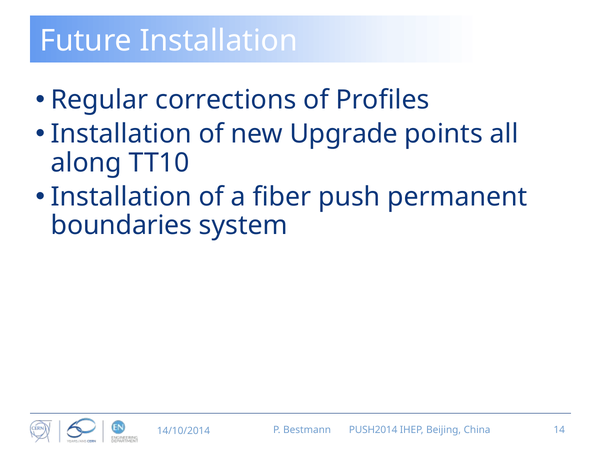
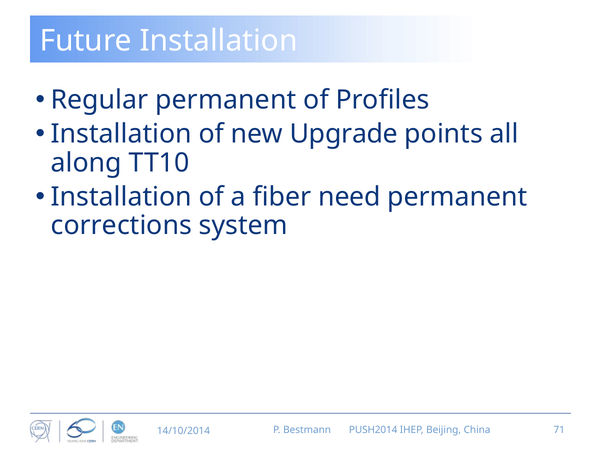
Regular corrections: corrections -> permanent
push: push -> need
boundaries: boundaries -> corrections
14: 14 -> 71
